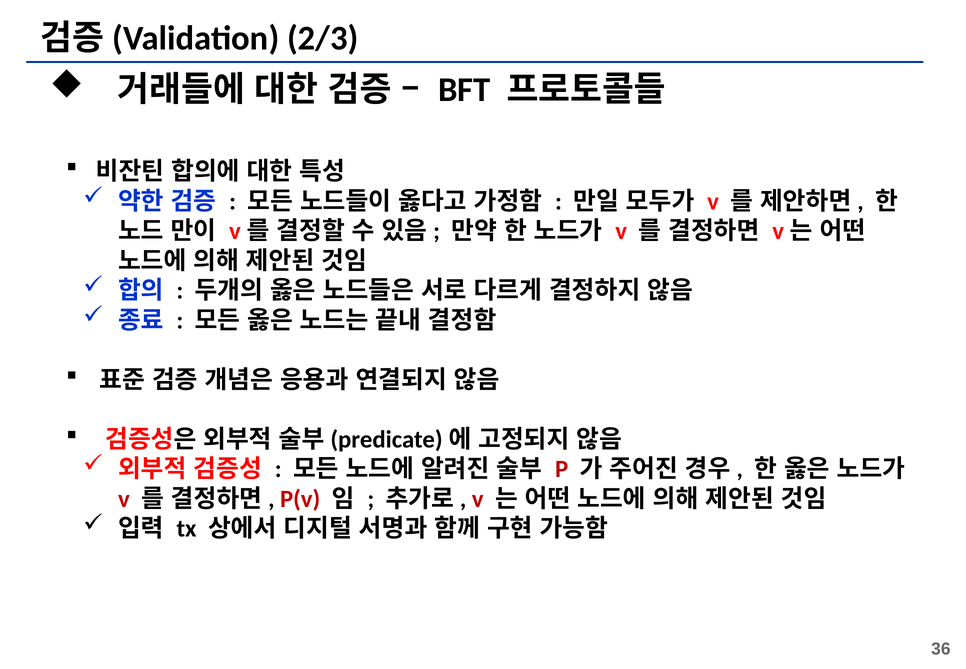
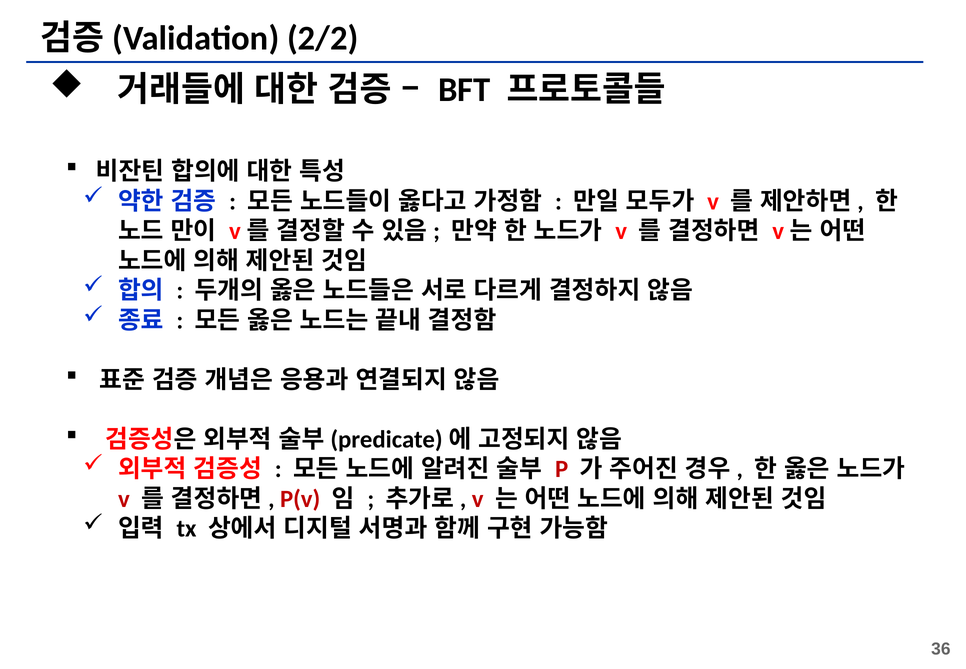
2/3: 2/3 -> 2/2
